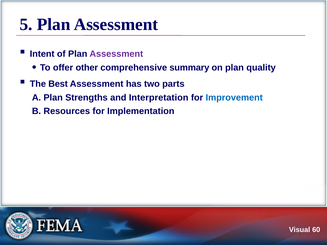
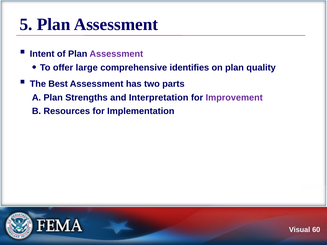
other: other -> large
summary: summary -> identifies
Improvement colour: blue -> purple
